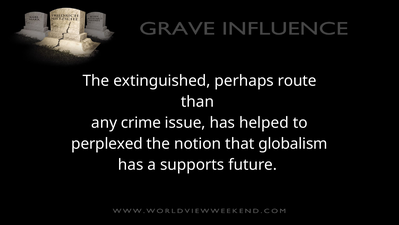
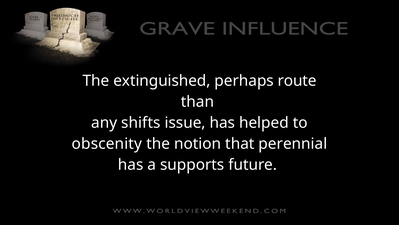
crime: crime -> shifts
perplexed: perplexed -> obscenity
globalism: globalism -> perennial
